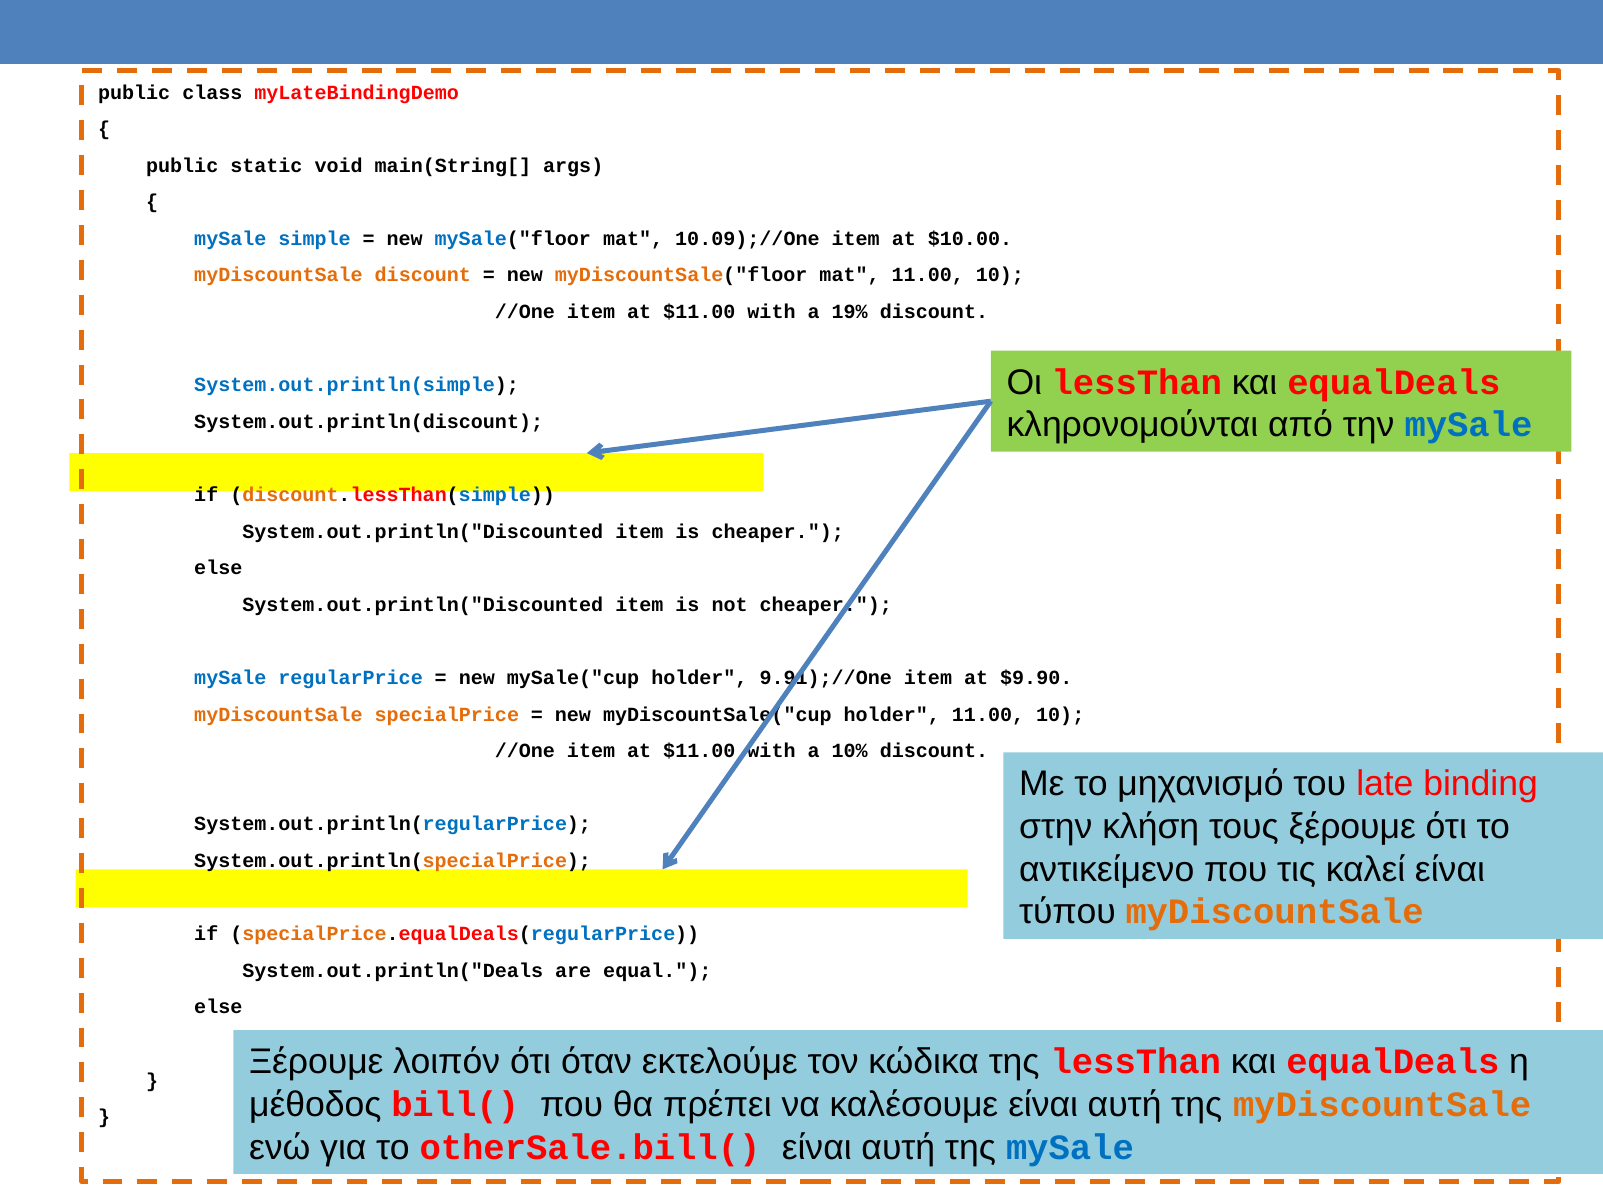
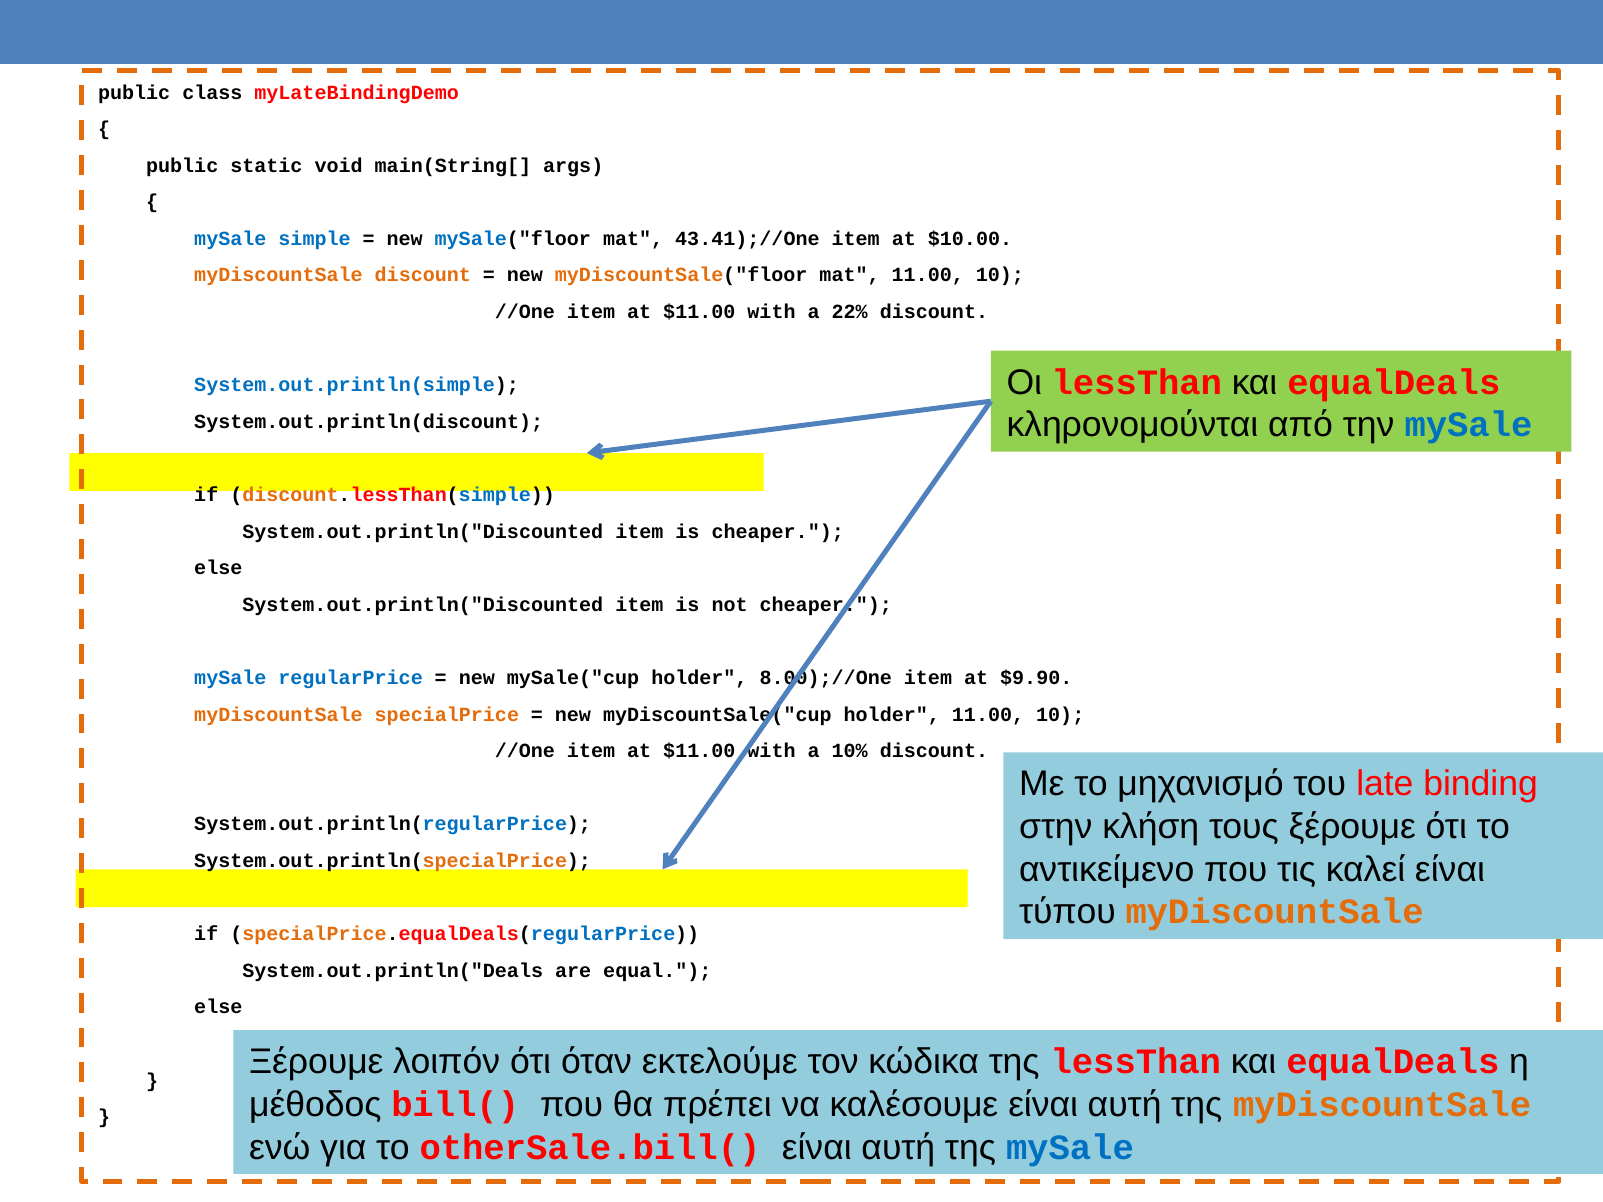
10.09);//One: 10.09);//One -> 43.41);//One
19%: 19% -> 22%
9.91);//One: 9.91);//One -> 8.00);//One
